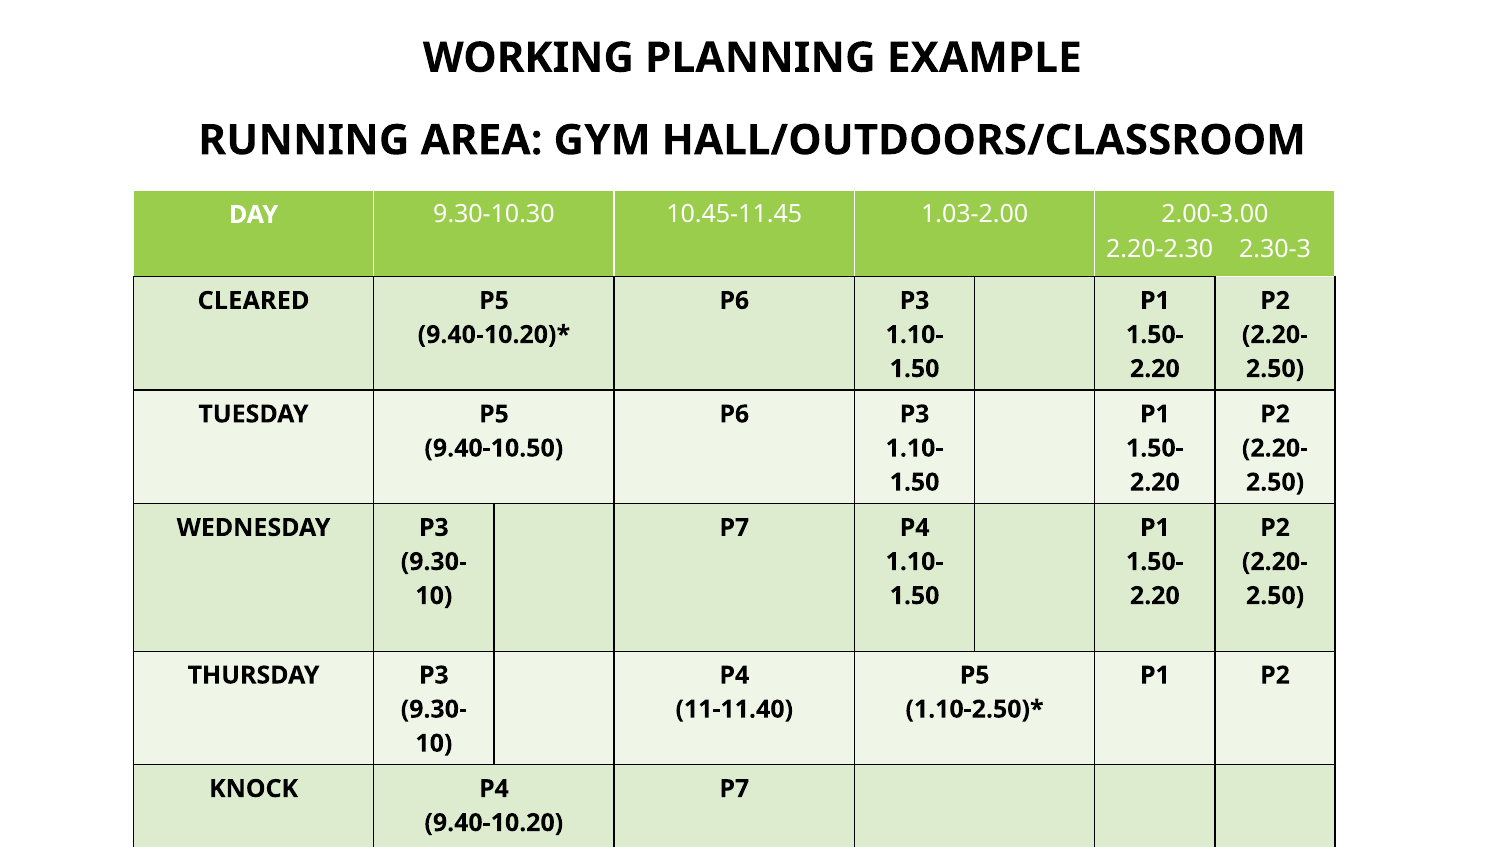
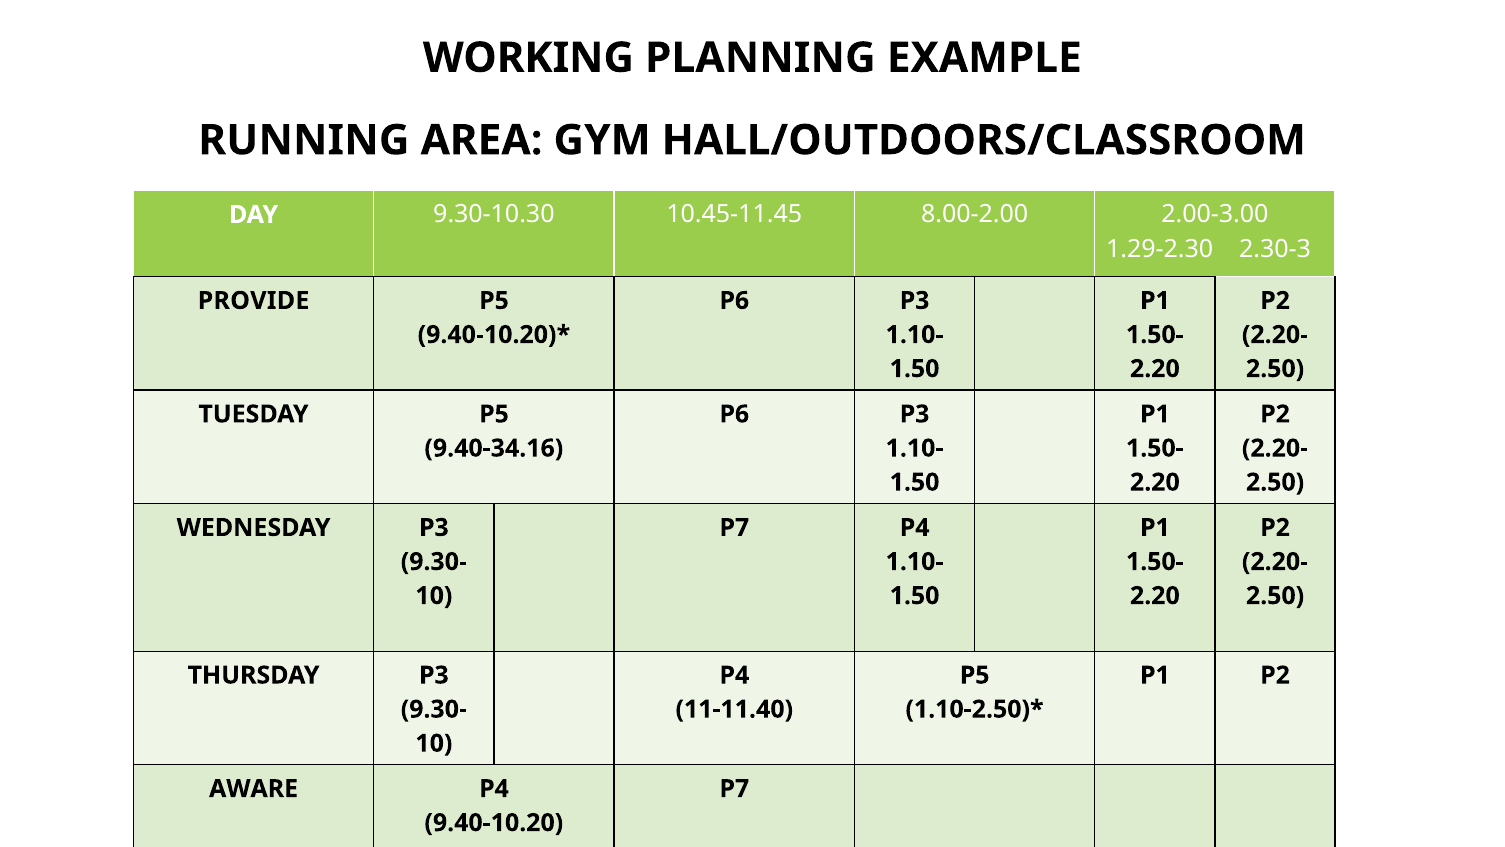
1.03-2.00: 1.03-2.00 -> 8.00-2.00
2.20-2.30: 2.20-2.30 -> 1.29-2.30
CLEARED: CLEARED -> PROVIDE
9.40-10.50: 9.40-10.50 -> 9.40-34.16
KNOCK: KNOCK -> AWARE
